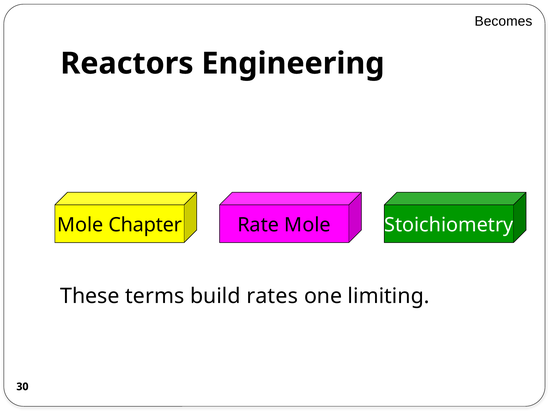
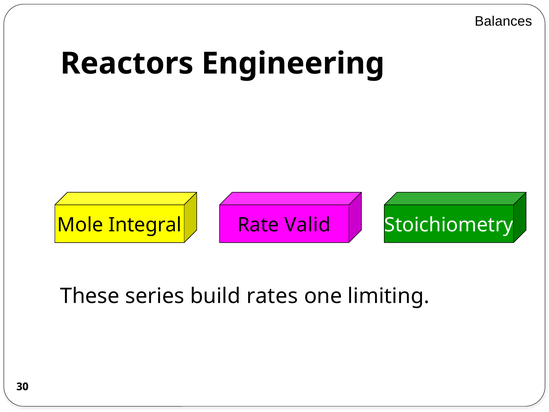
Becomes: Becomes -> Balances
Chapter: Chapter -> Integral
Rate Mole: Mole -> Valid
terms: terms -> series
